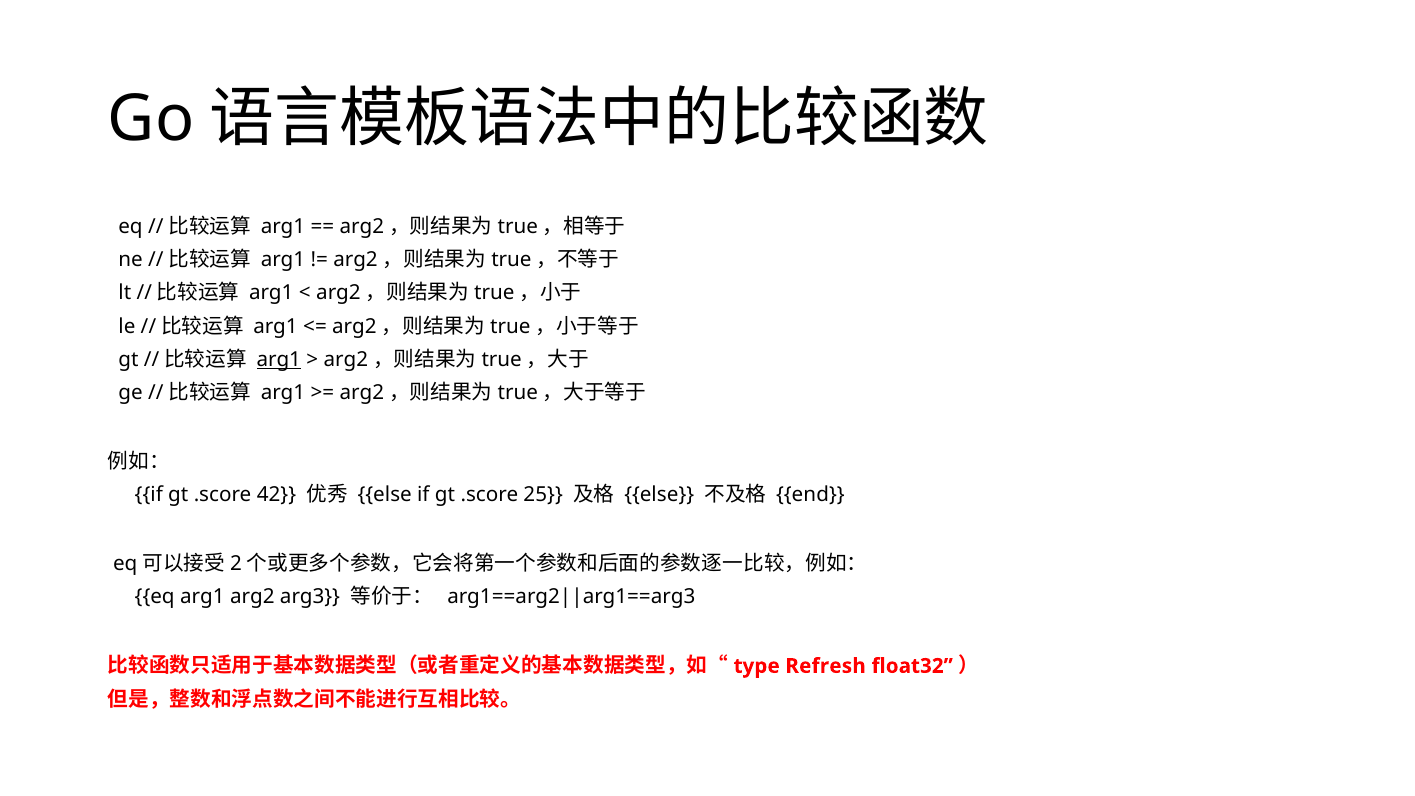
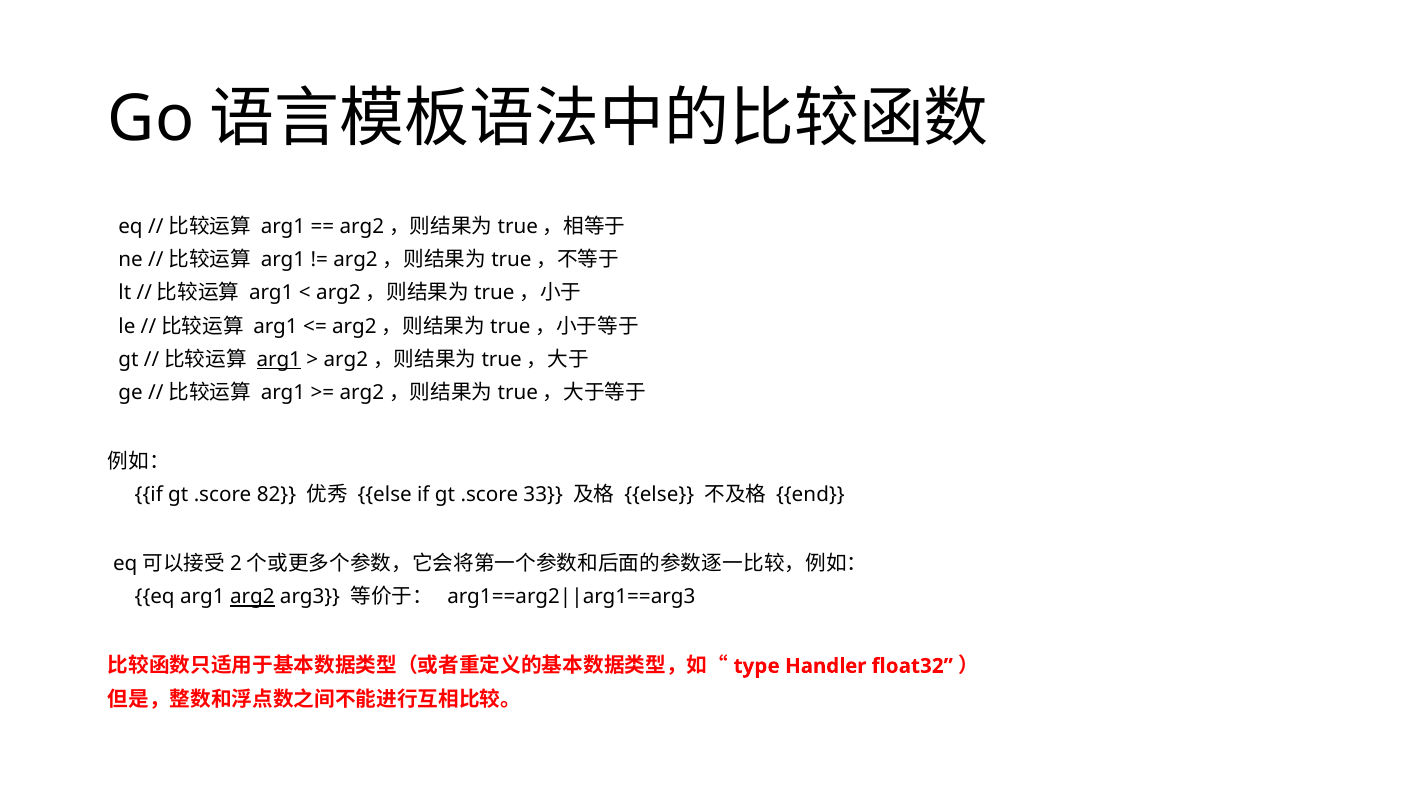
42: 42 -> 82
25: 25 -> 33
arg2 underline: none -> present
Refresh: Refresh -> Handler
